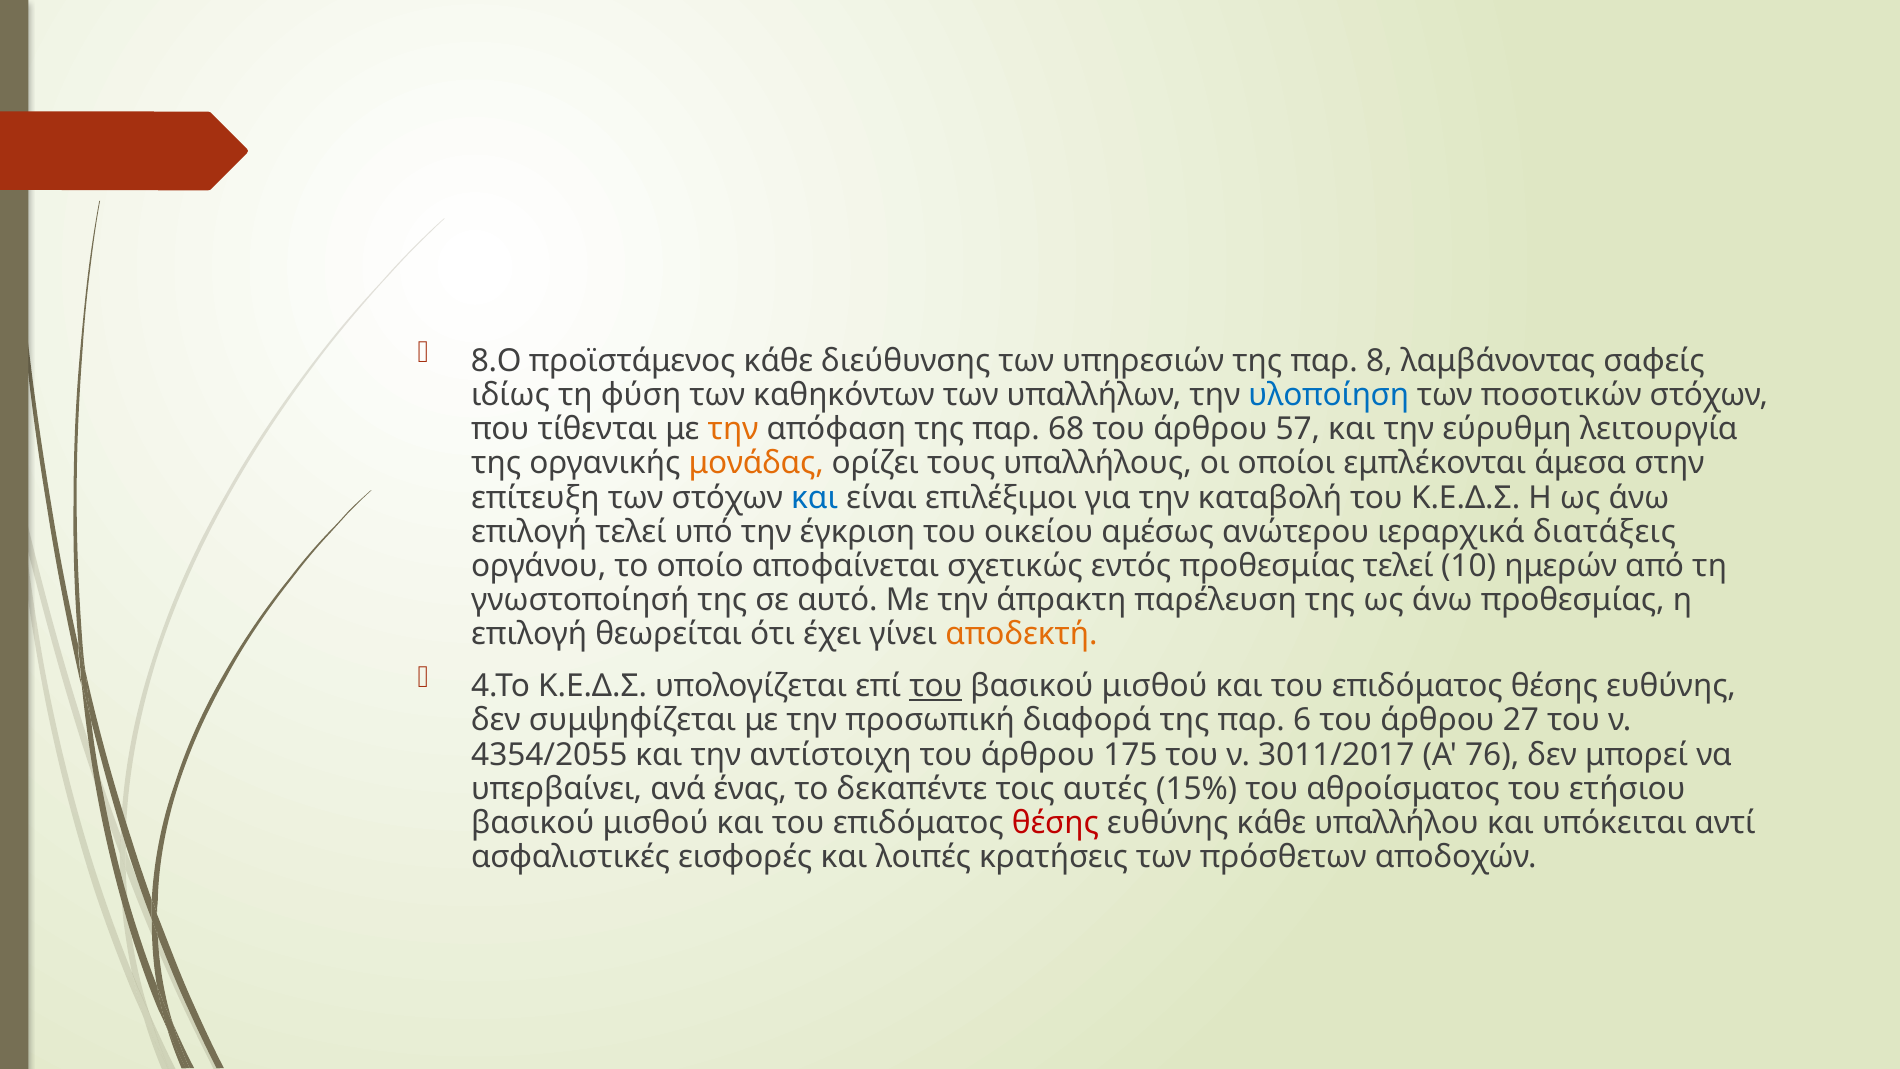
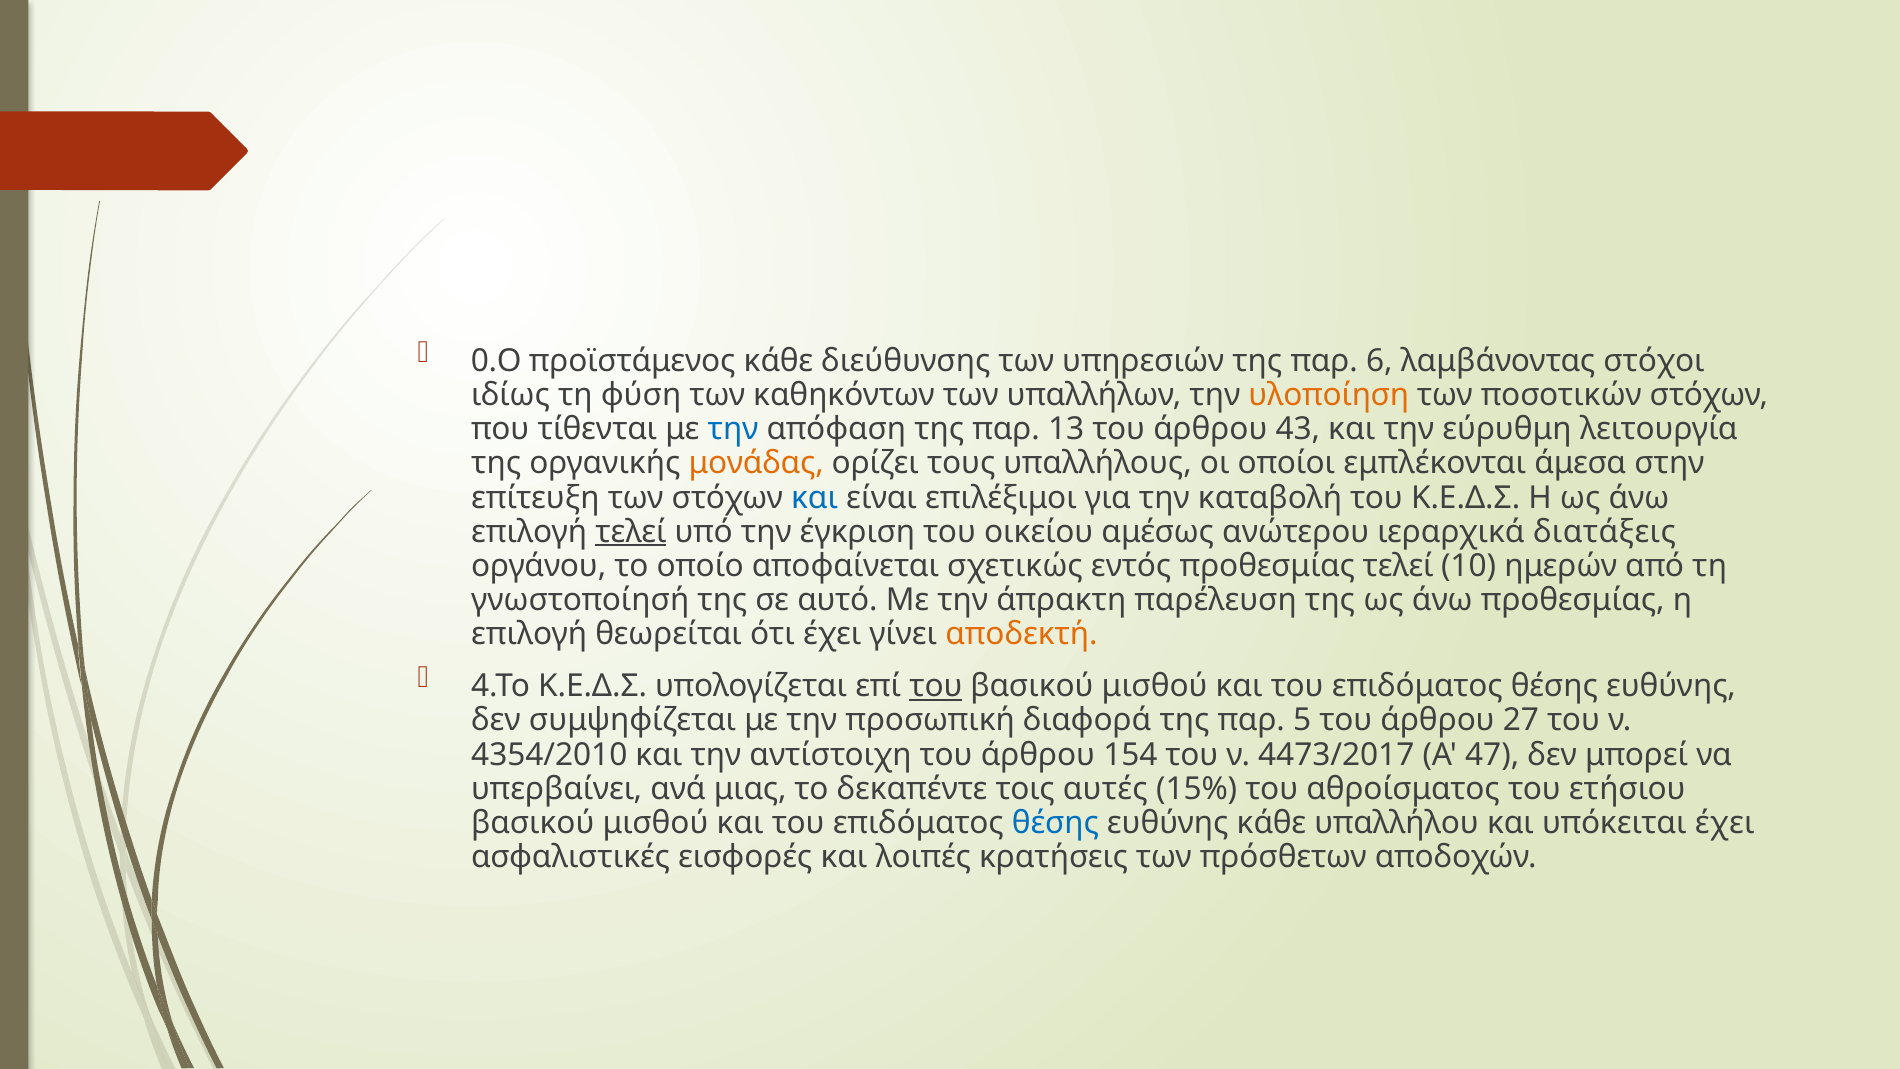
8.Ο: 8.Ο -> 0.Ο
8: 8 -> 6
σαφείς: σαφείς -> στόχοι
υλοποίηση colour: blue -> orange
την at (733, 429) colour: orange -> blue
68: 68 -> 13
57: 57 -> 43
τελεί at (631, 532) underline: none -> present
6: 6 -> 5
4354/2055: 4354/2055 -> 4354/2010
175: 175 -> 154
3011/2017: 3011/2017 -> 4473/2017
76: 76 -> 47
ένας: ένας -> μιας
θέσης at (1055, 823) colour: red -> blue
υπόκειται αντί: αντί -> έχει
